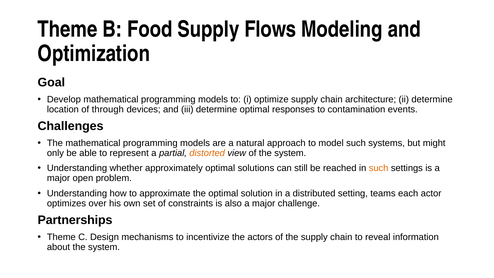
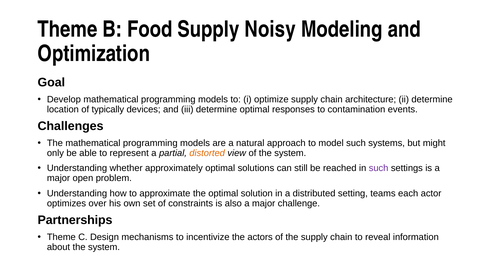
Flows: Flows -> Noisy
through: through -> typically
such at (379, 168) colour: orange -> purple
